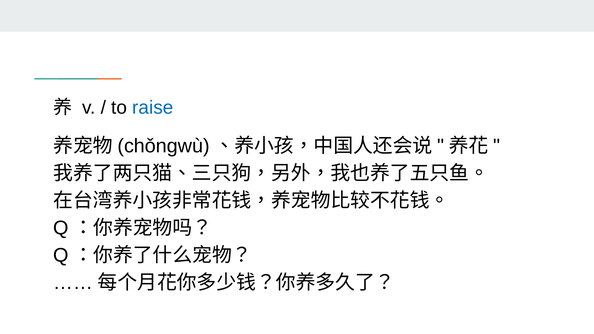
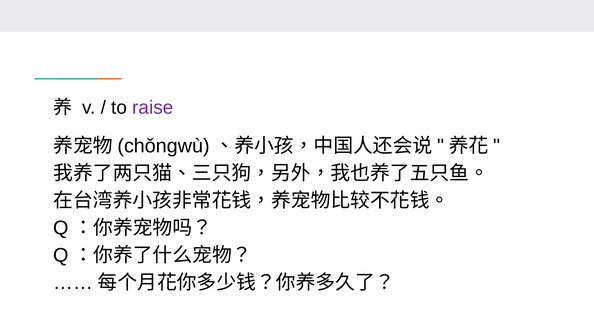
raise colour: blue -> purple
